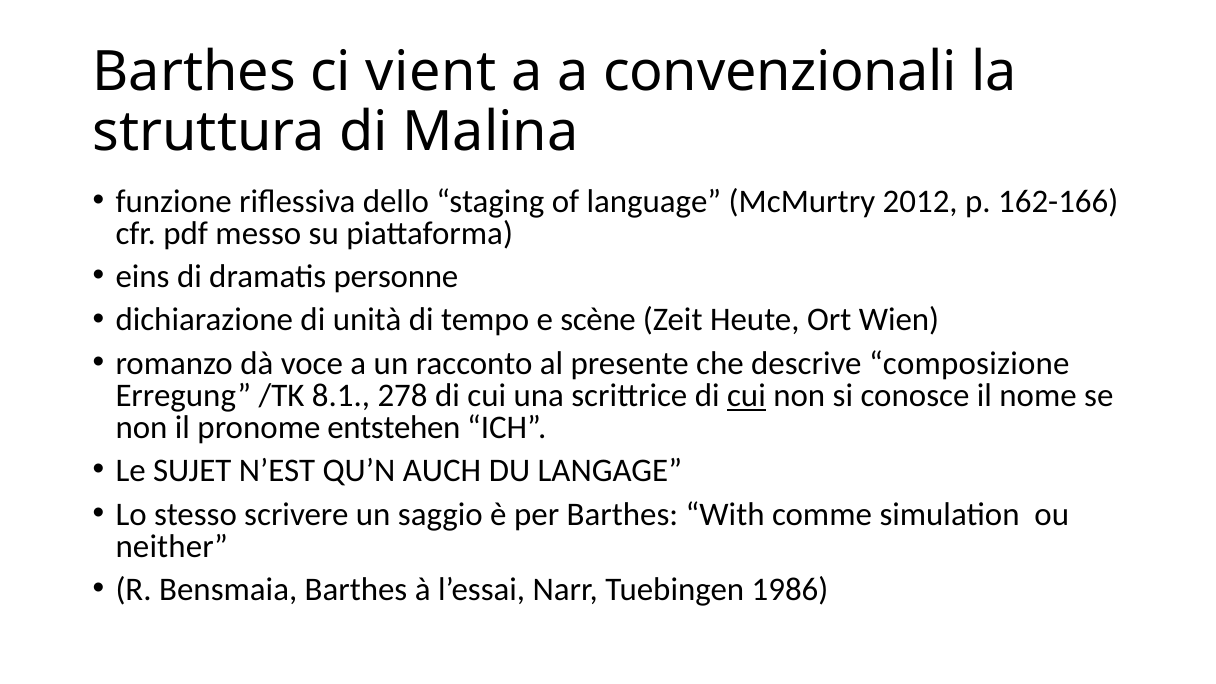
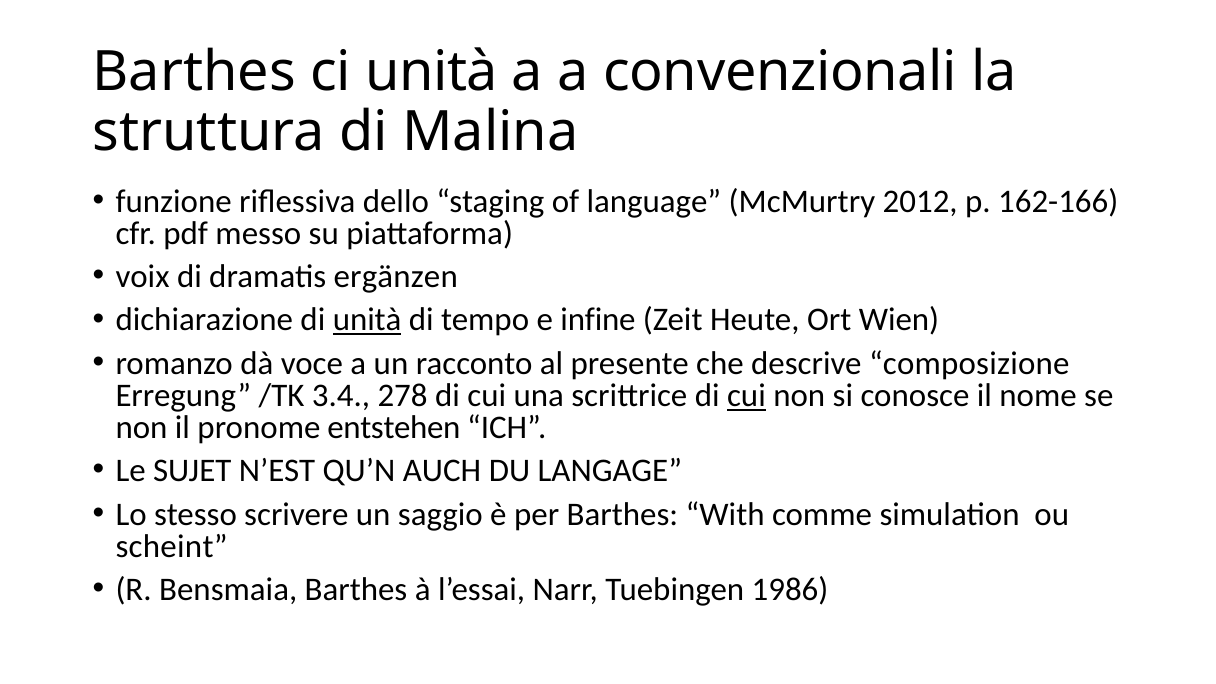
ci vient: vient -> unità
eins: eins -> voix
personne: personne -> ergänzen
unità at (367, 320) underline: none -> present
scène: scène -> infine
8.1: 8.1 -> 3.4
neither: neither -> scheint
